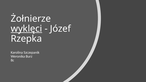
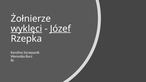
Józef underline: none -> present
